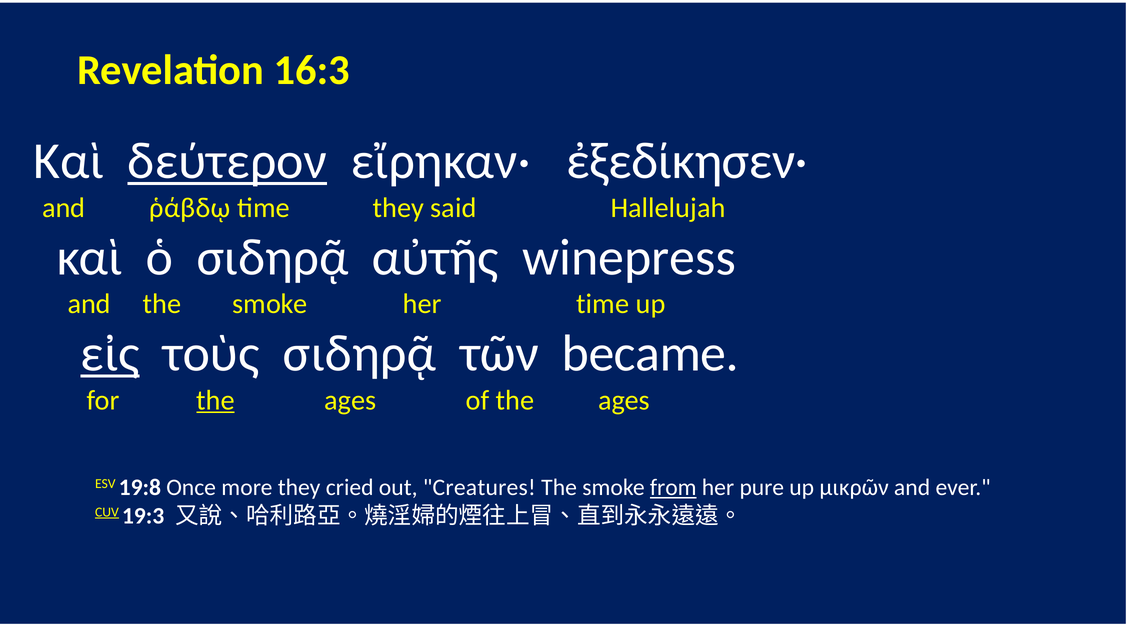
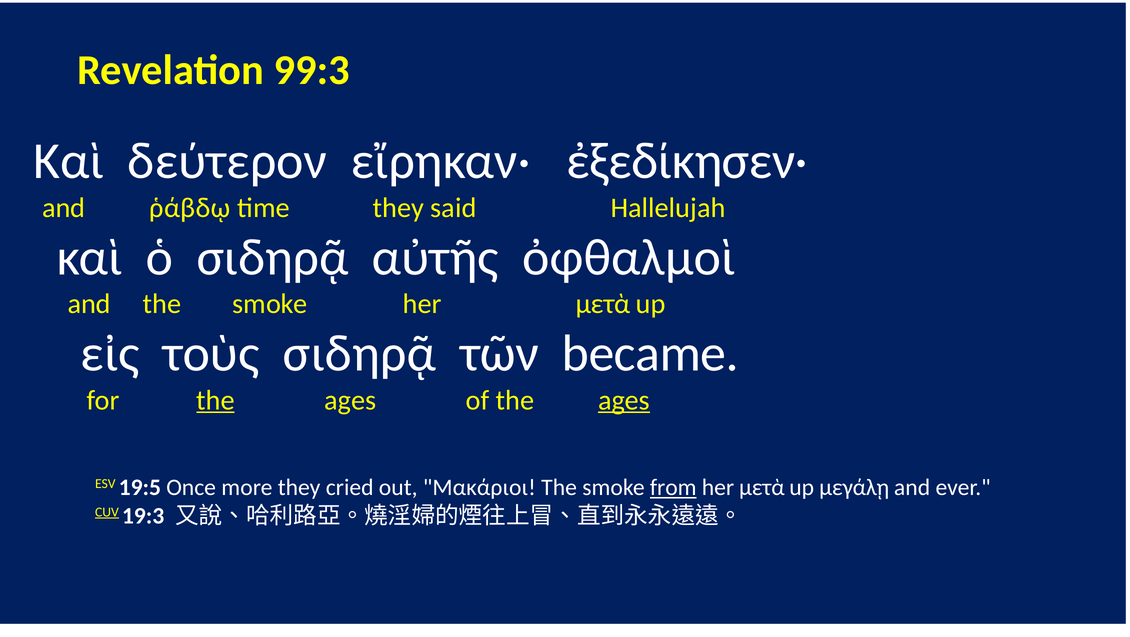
16:3: 16:3 -> 99:3
δεύτερον underline: present -> none
winepress: winepress -> ὀφθαλμοὶ
smoke her time: time -> μετὰ
εἰς underline: present -> none
ages at (624, 400) underline: none -> present
19:8: 19:8 -> 19:5
Creatures: Creatures -> Μακάριοι
pure at (762, 488): pure -> μετὰ
μικρῶν: μικρῶν -> μεγάλῃ
